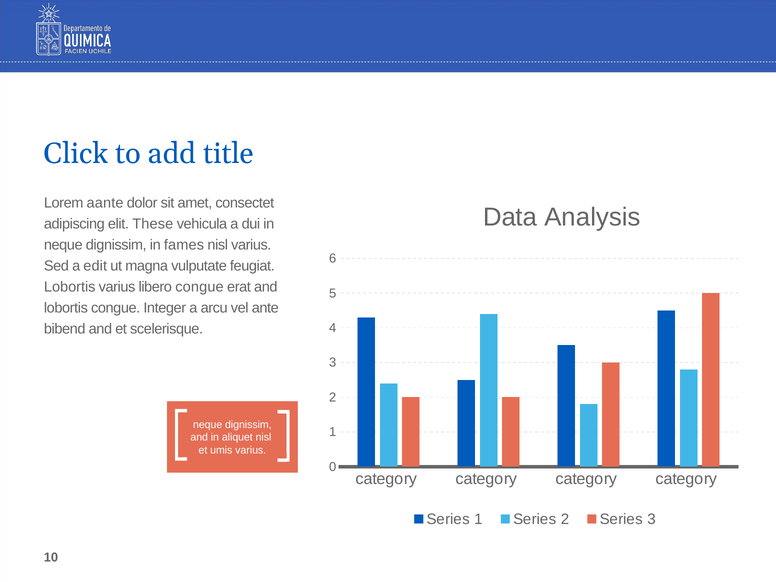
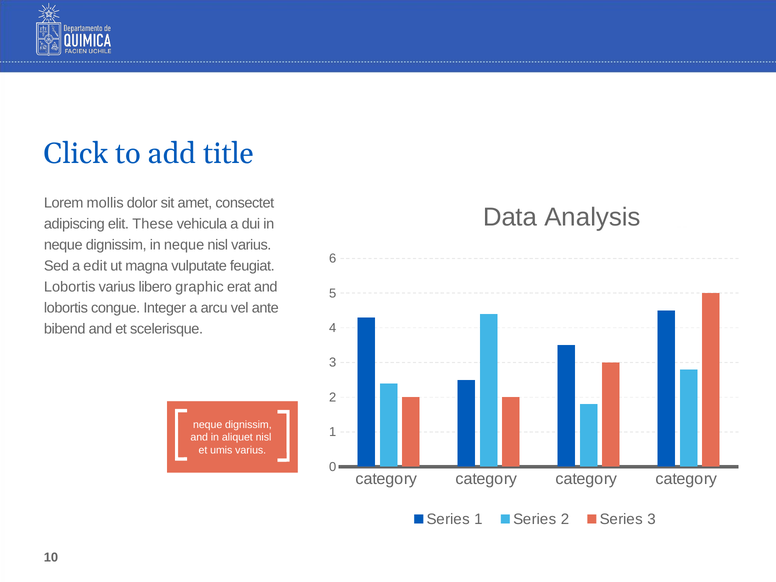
aante: aante -> mollis
dignissim in fames: fames -> neque
libero congue: congue -> graphic
